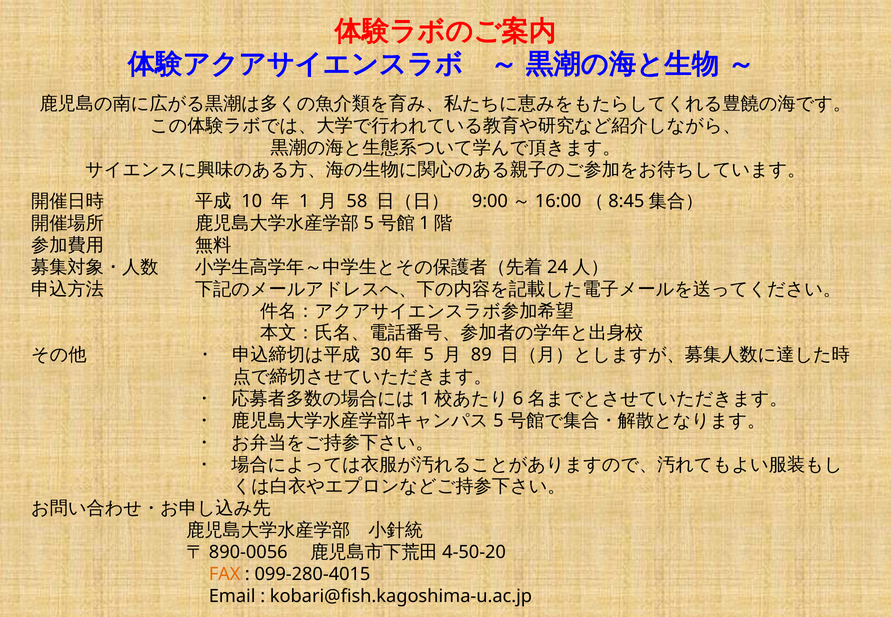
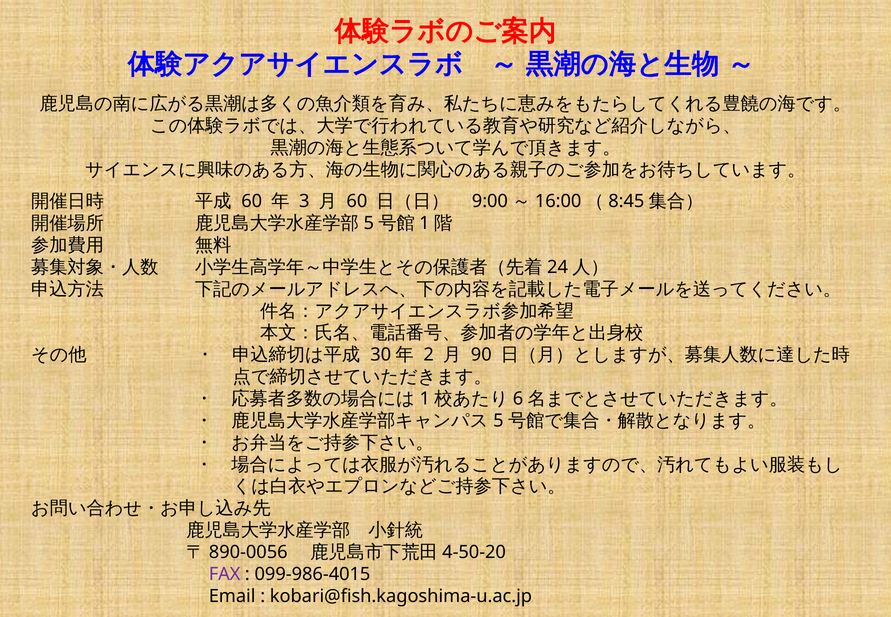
10 at (252, 201): 10 -> 60
1: 1 -> 3
58 at (357, 201): 58 -> 60
5: 5 -> 2
89: 89 -> 90
FAX colour: orange -> purple
099-280-4015: 099-280-4015 -> 099-986-4015
